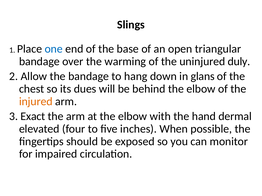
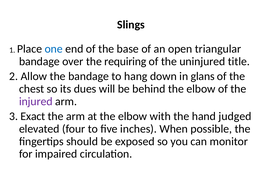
warming: warming -> requiring
duly: duly -> title
injured colour: orange -> purple
dermal: dermal -> judged
